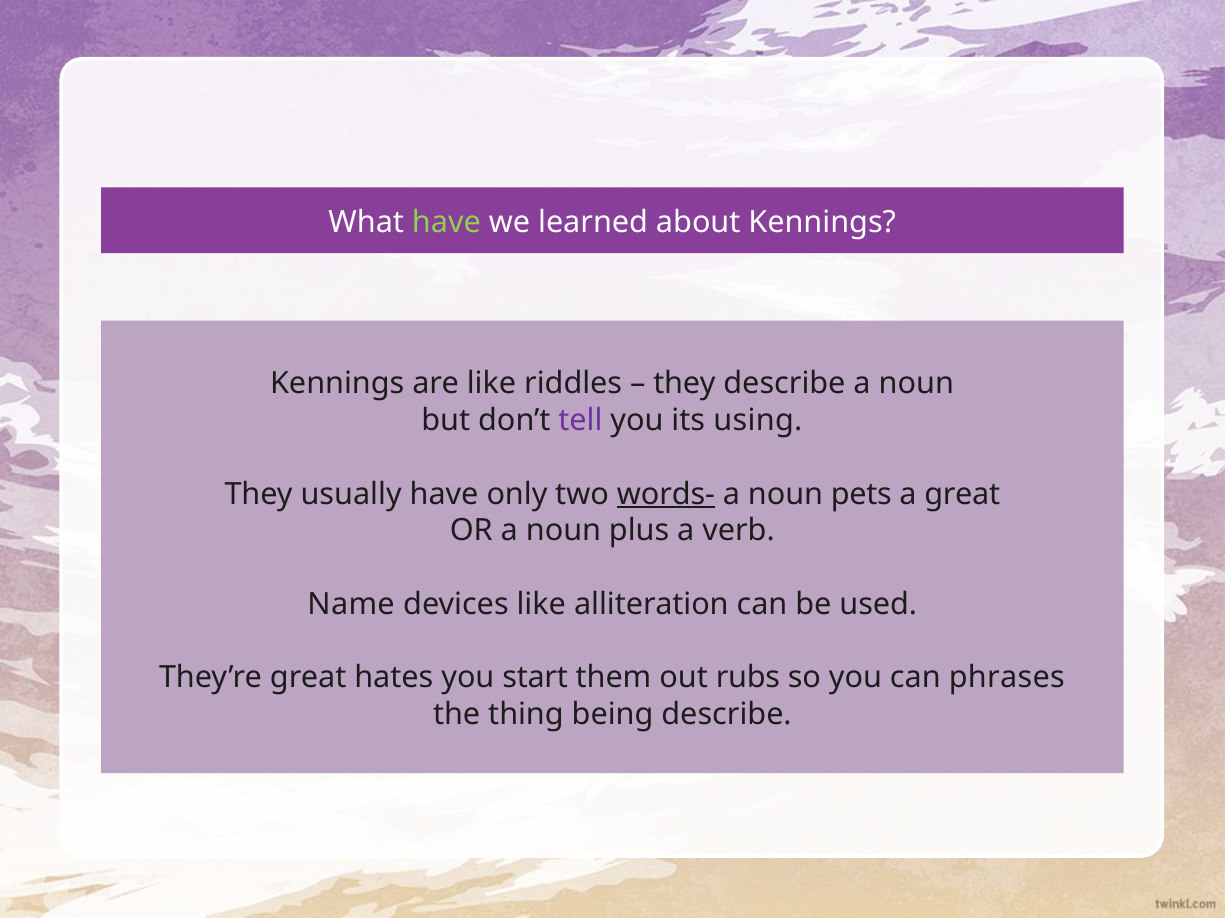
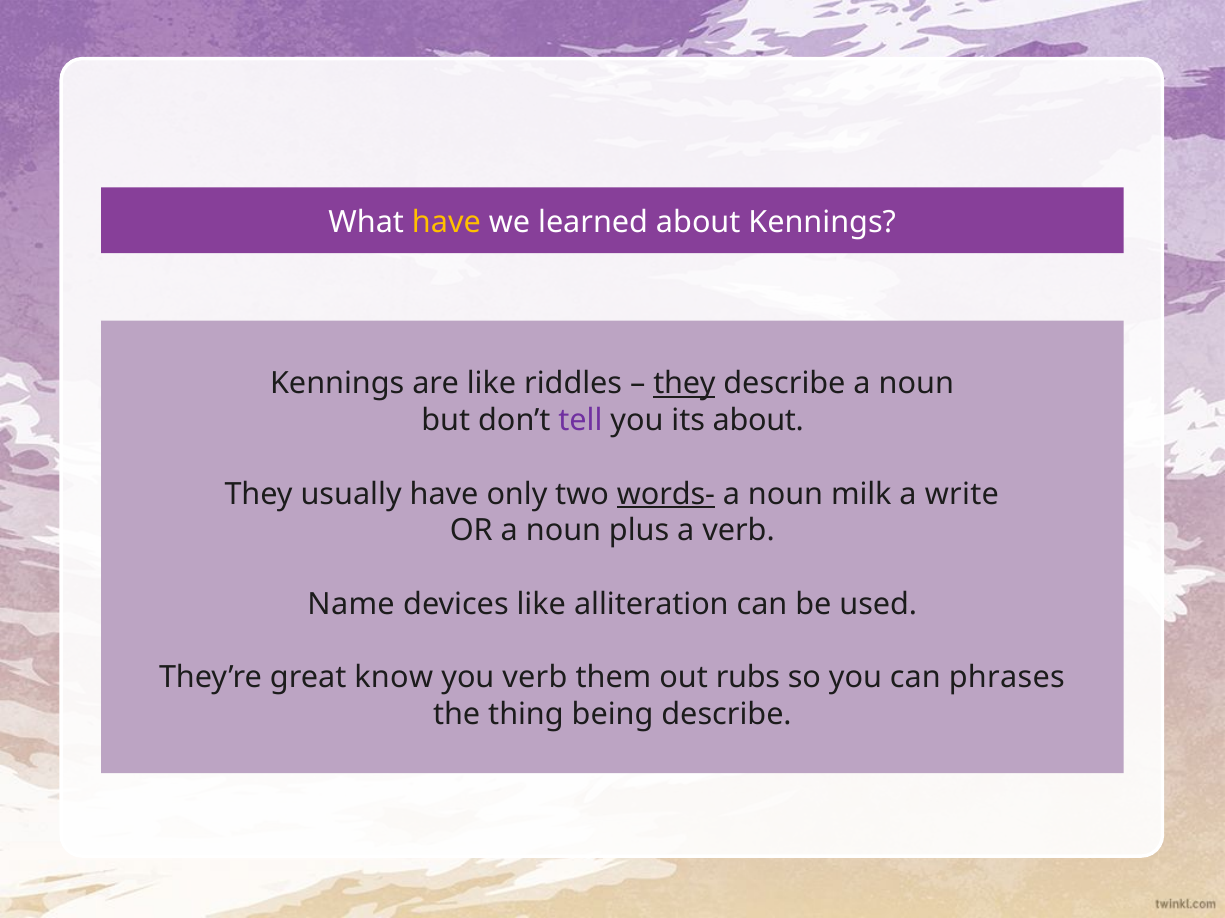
have at (446, 223) colour: light green -> yellow
they at (684, 384) underline: none -> present
its using: using -> about
pets: pets -> milk
a great: great -> write
hates: hates -> know
you start: start -> verb
